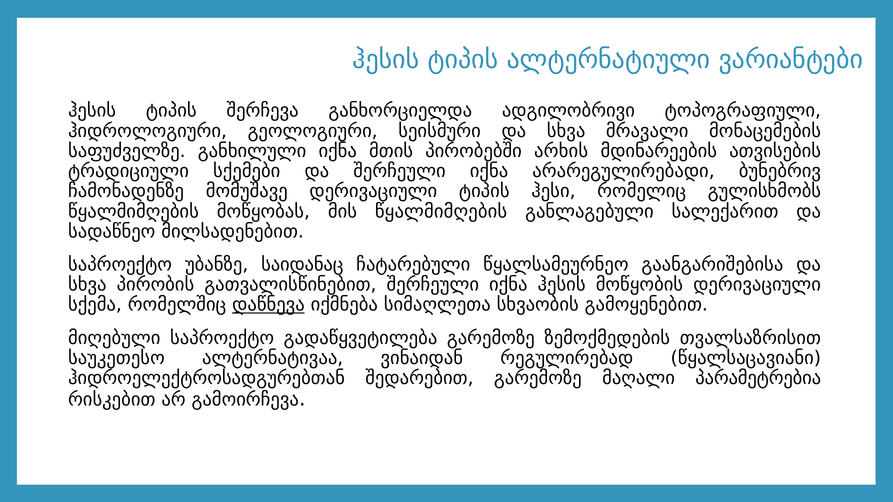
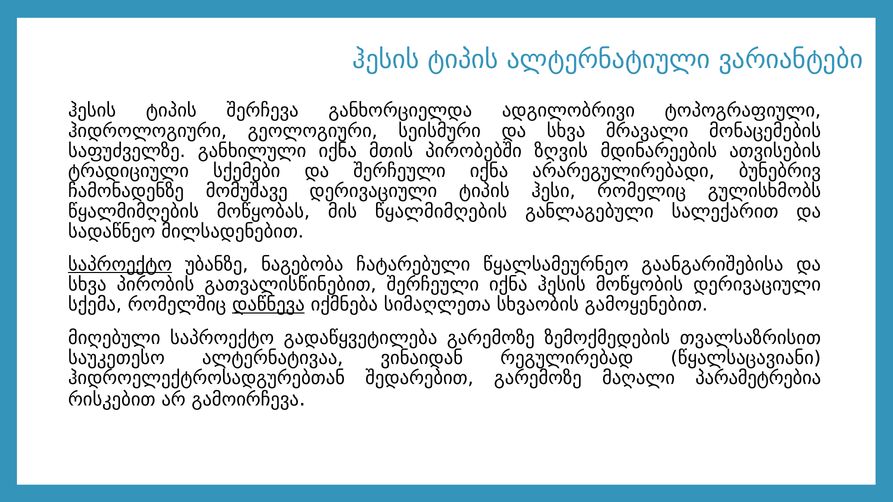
არხის: არხის -> ზღვის
საპროექტო at (120, 265) underline: none -> present
საიდანაც: საიდანაც -> ნაგებობა
